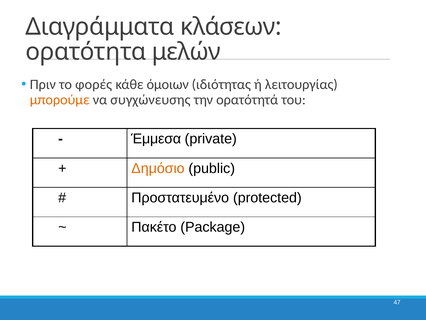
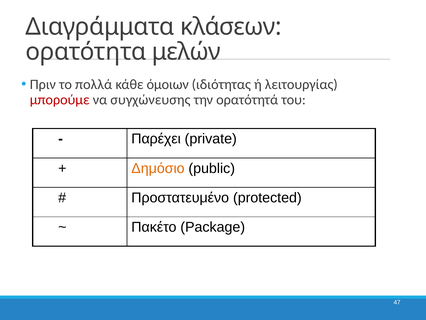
φορές: φορές -> πολλά
μπορούμε colour: orange -> red
Έμμεσα: Έμμεσα -> Παρέχει
